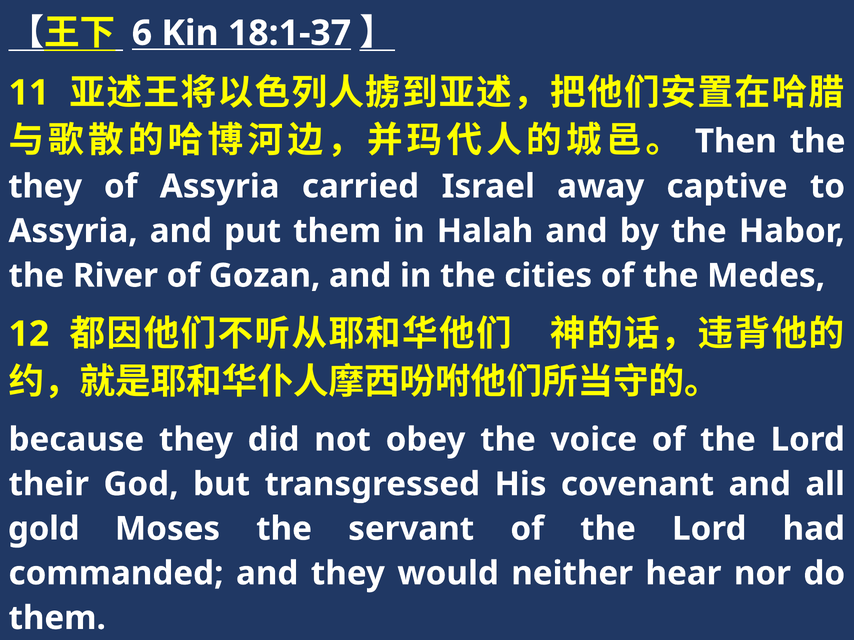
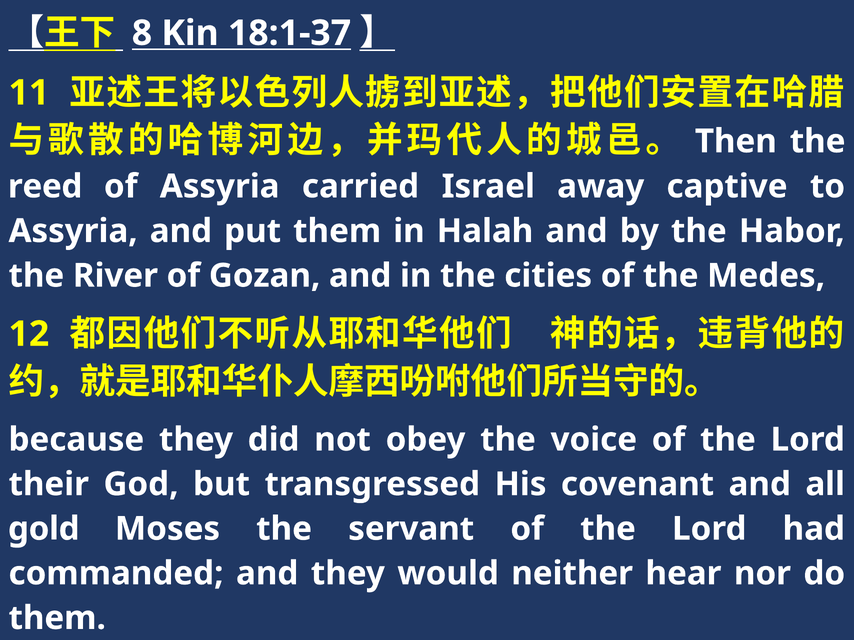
6: 6 -> 8
they at (45, 187): they -> reed
